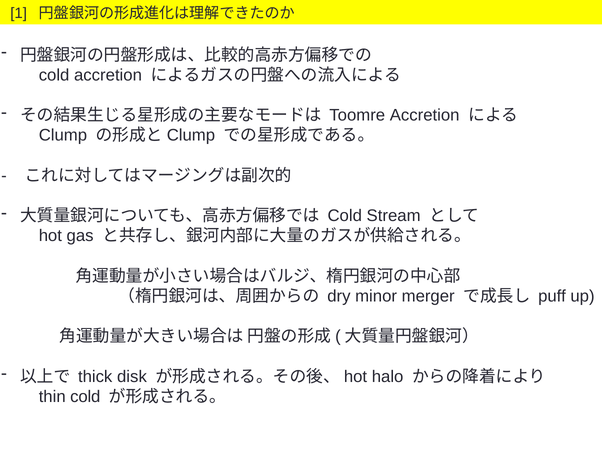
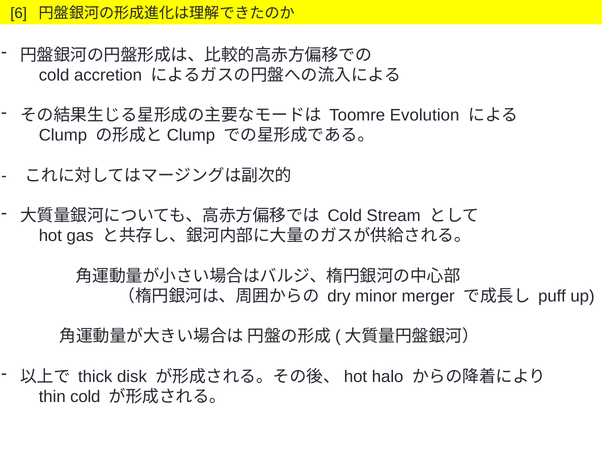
1: 1 -> 6
Toomre Accretion: Accretion -> Evolution
